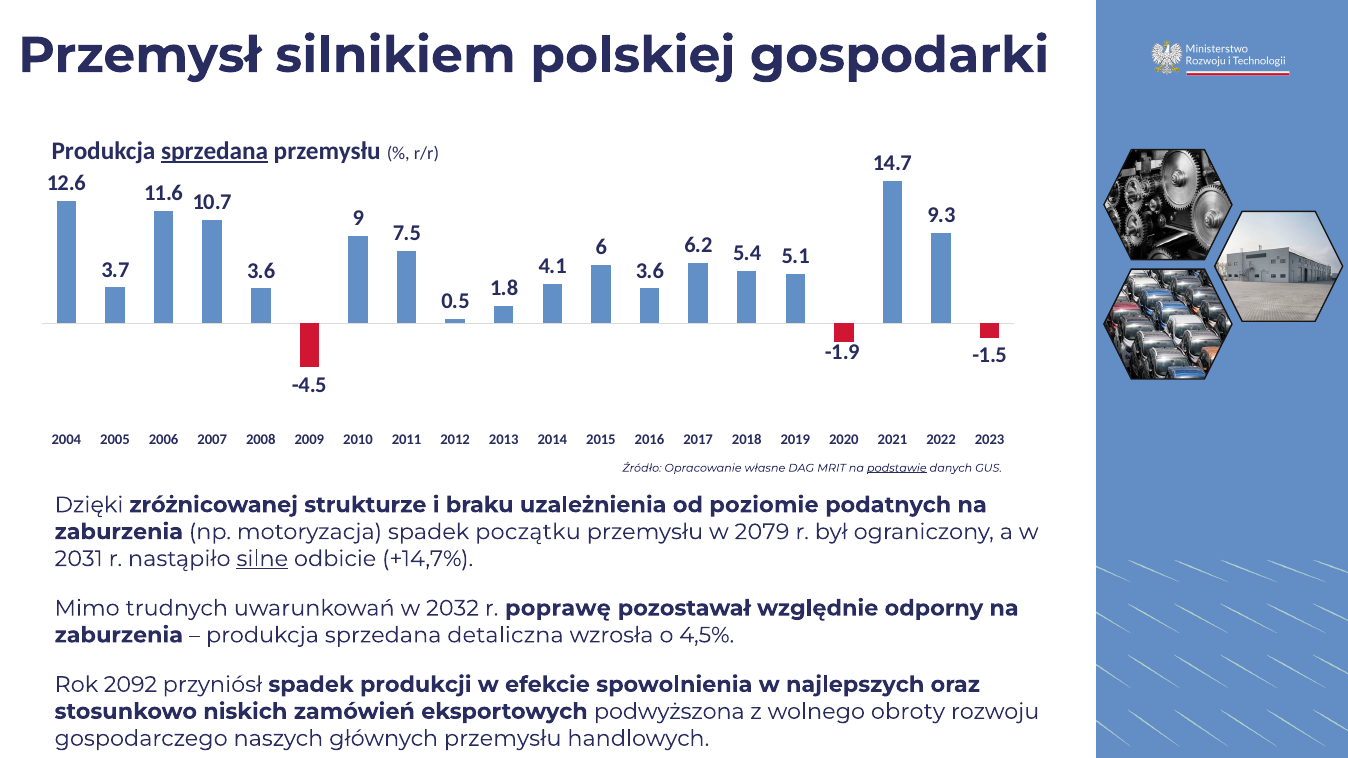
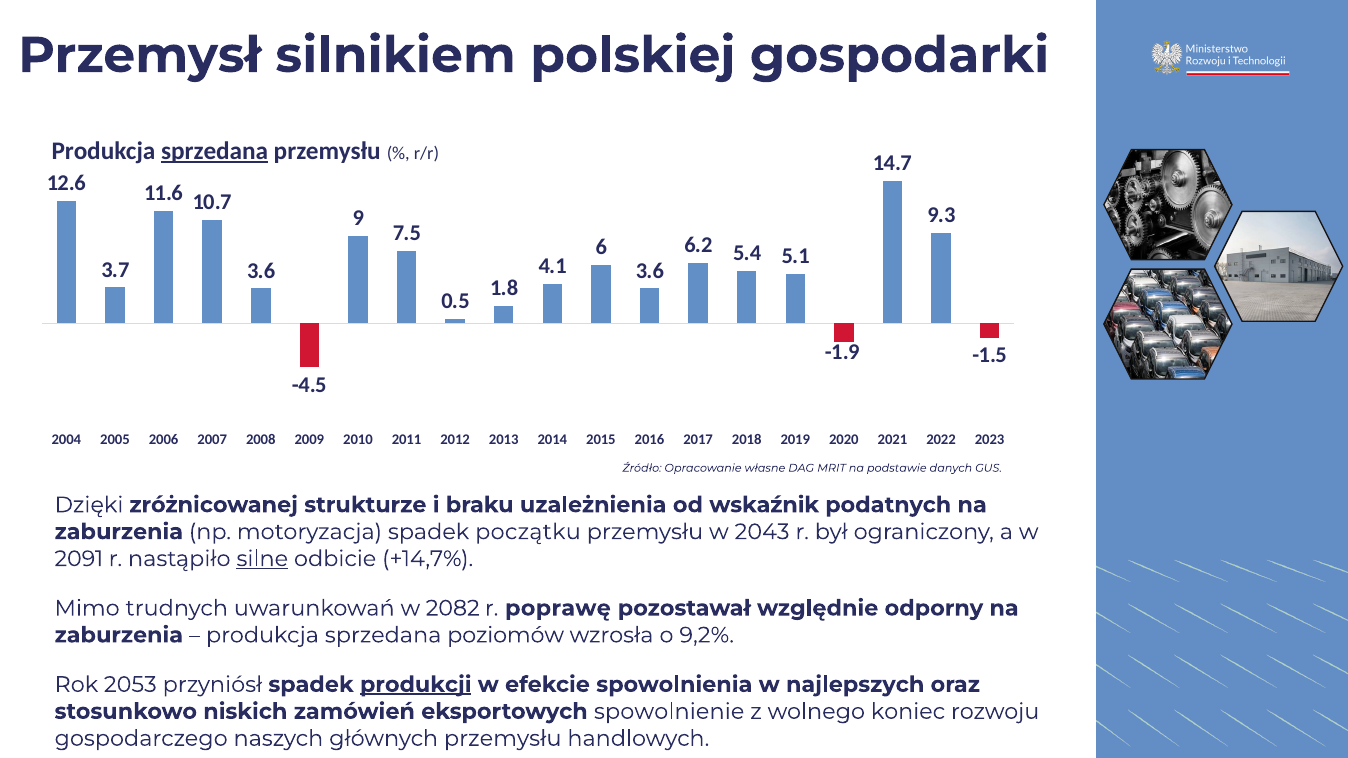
podstawie underline: present -> none
poziomie: poziomie -> wskaźnik
2079: 2079 -> 2043
2031: 2031 -> 2091
2032: 2032 -> 2082
detaliczna: detaliczna -> poziomów
4,5%: 4,5% -> 9,2%
2092: 2092 -> 2053
produkcji underline: none -> present
podwyższona: podwyższona -> spowolnienie
obroty: obroty -> koniec
